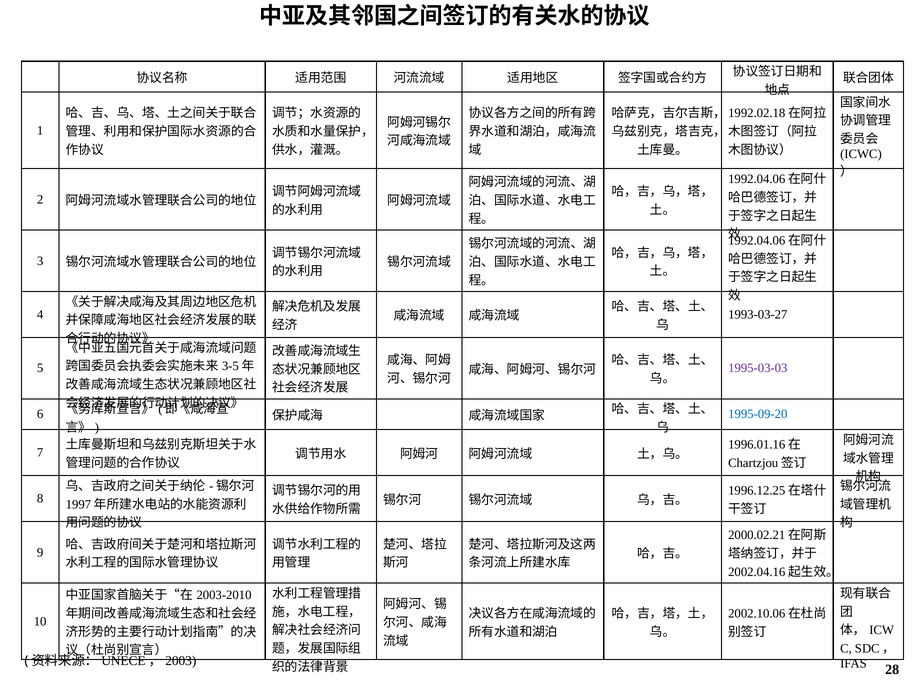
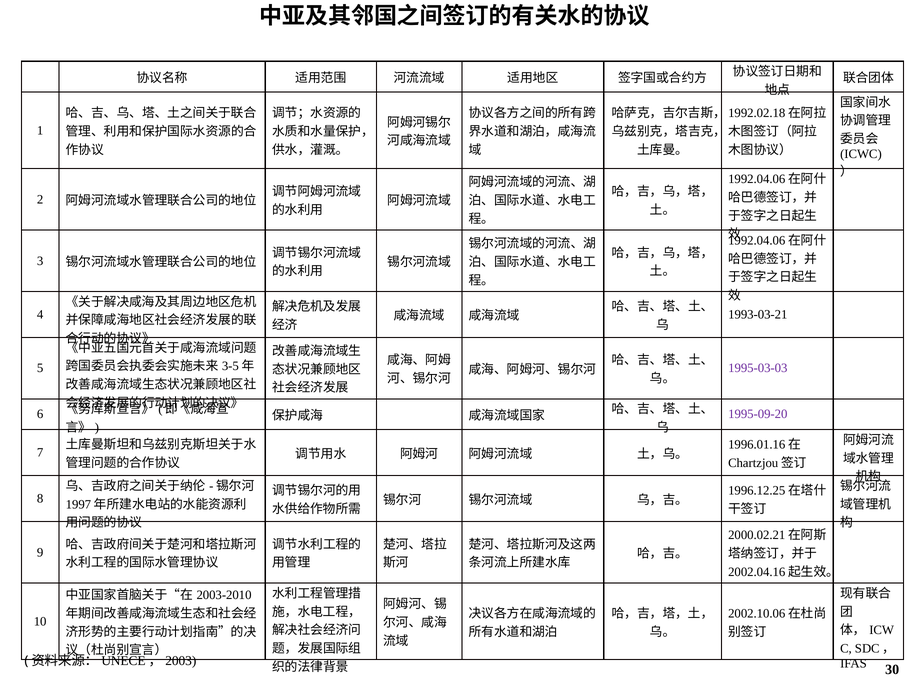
1993-03-27: 1993-03-27 -> 1993-03-21
1995-09-20 colour: blue -> purple
28: 28 -> 30
